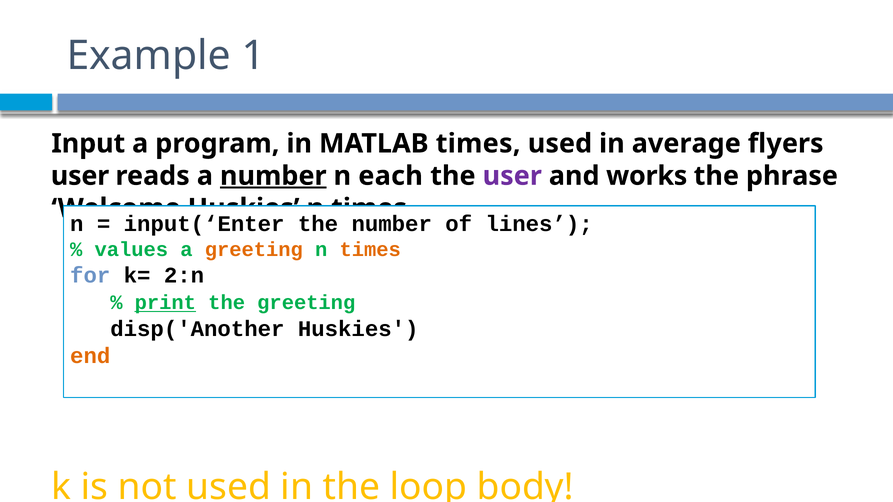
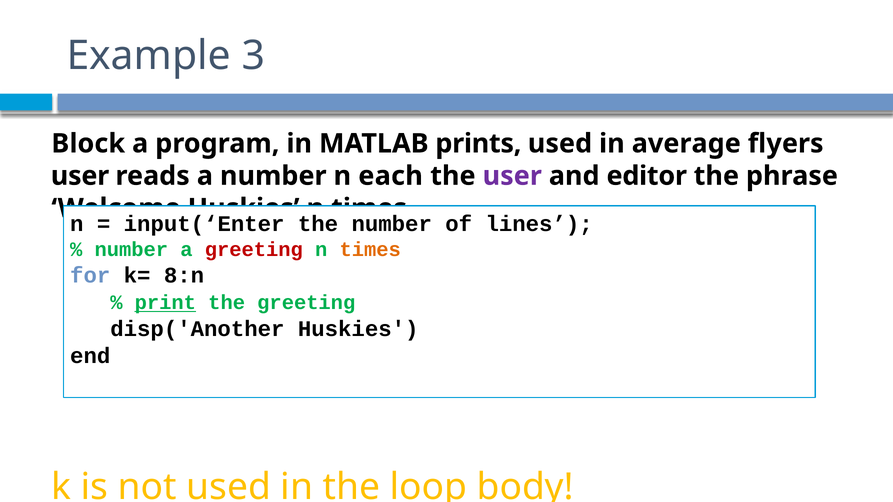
1: 1 -> 3
Input: Input -> Block
MATLAB times: times -> prints
number at (273, 176) underline: present -> none
works: works -> editor
values at (131, 250): values -> number
greeting at (254, 250) colour: orange -> red
2:n: 2:n -> 8:n
end colour: orange -> black
